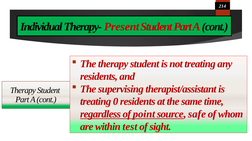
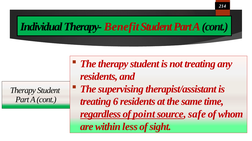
Present: Present -> Benefit
0: 0 -> 6
test: test -> less
